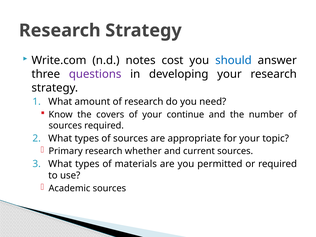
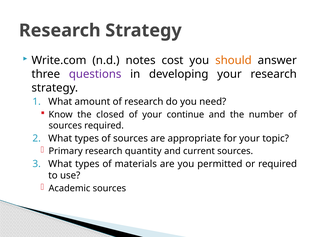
should colour: blue -> orange
covers: covers -> closed
whether: whether -> quantity
